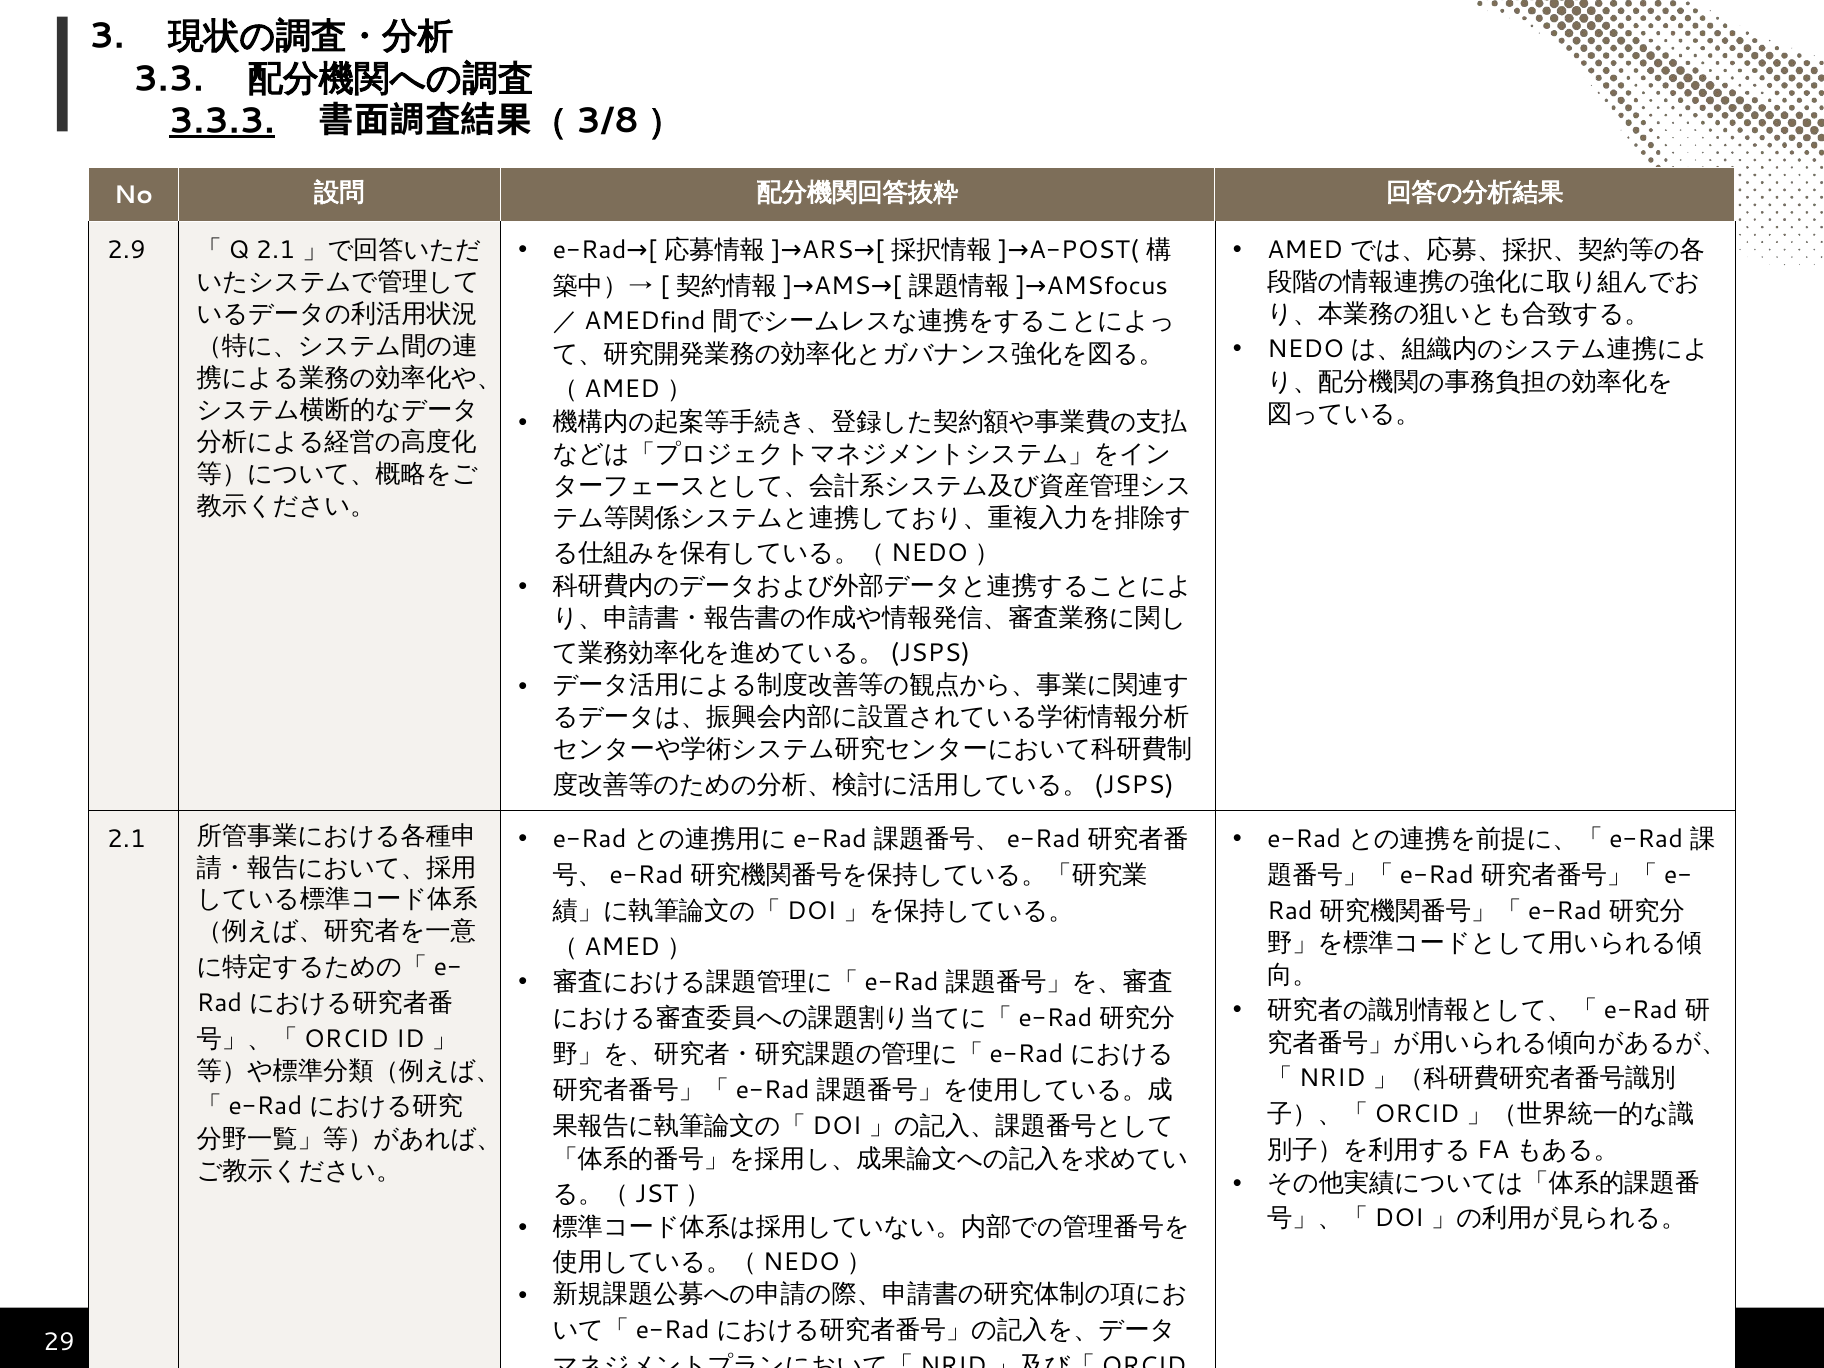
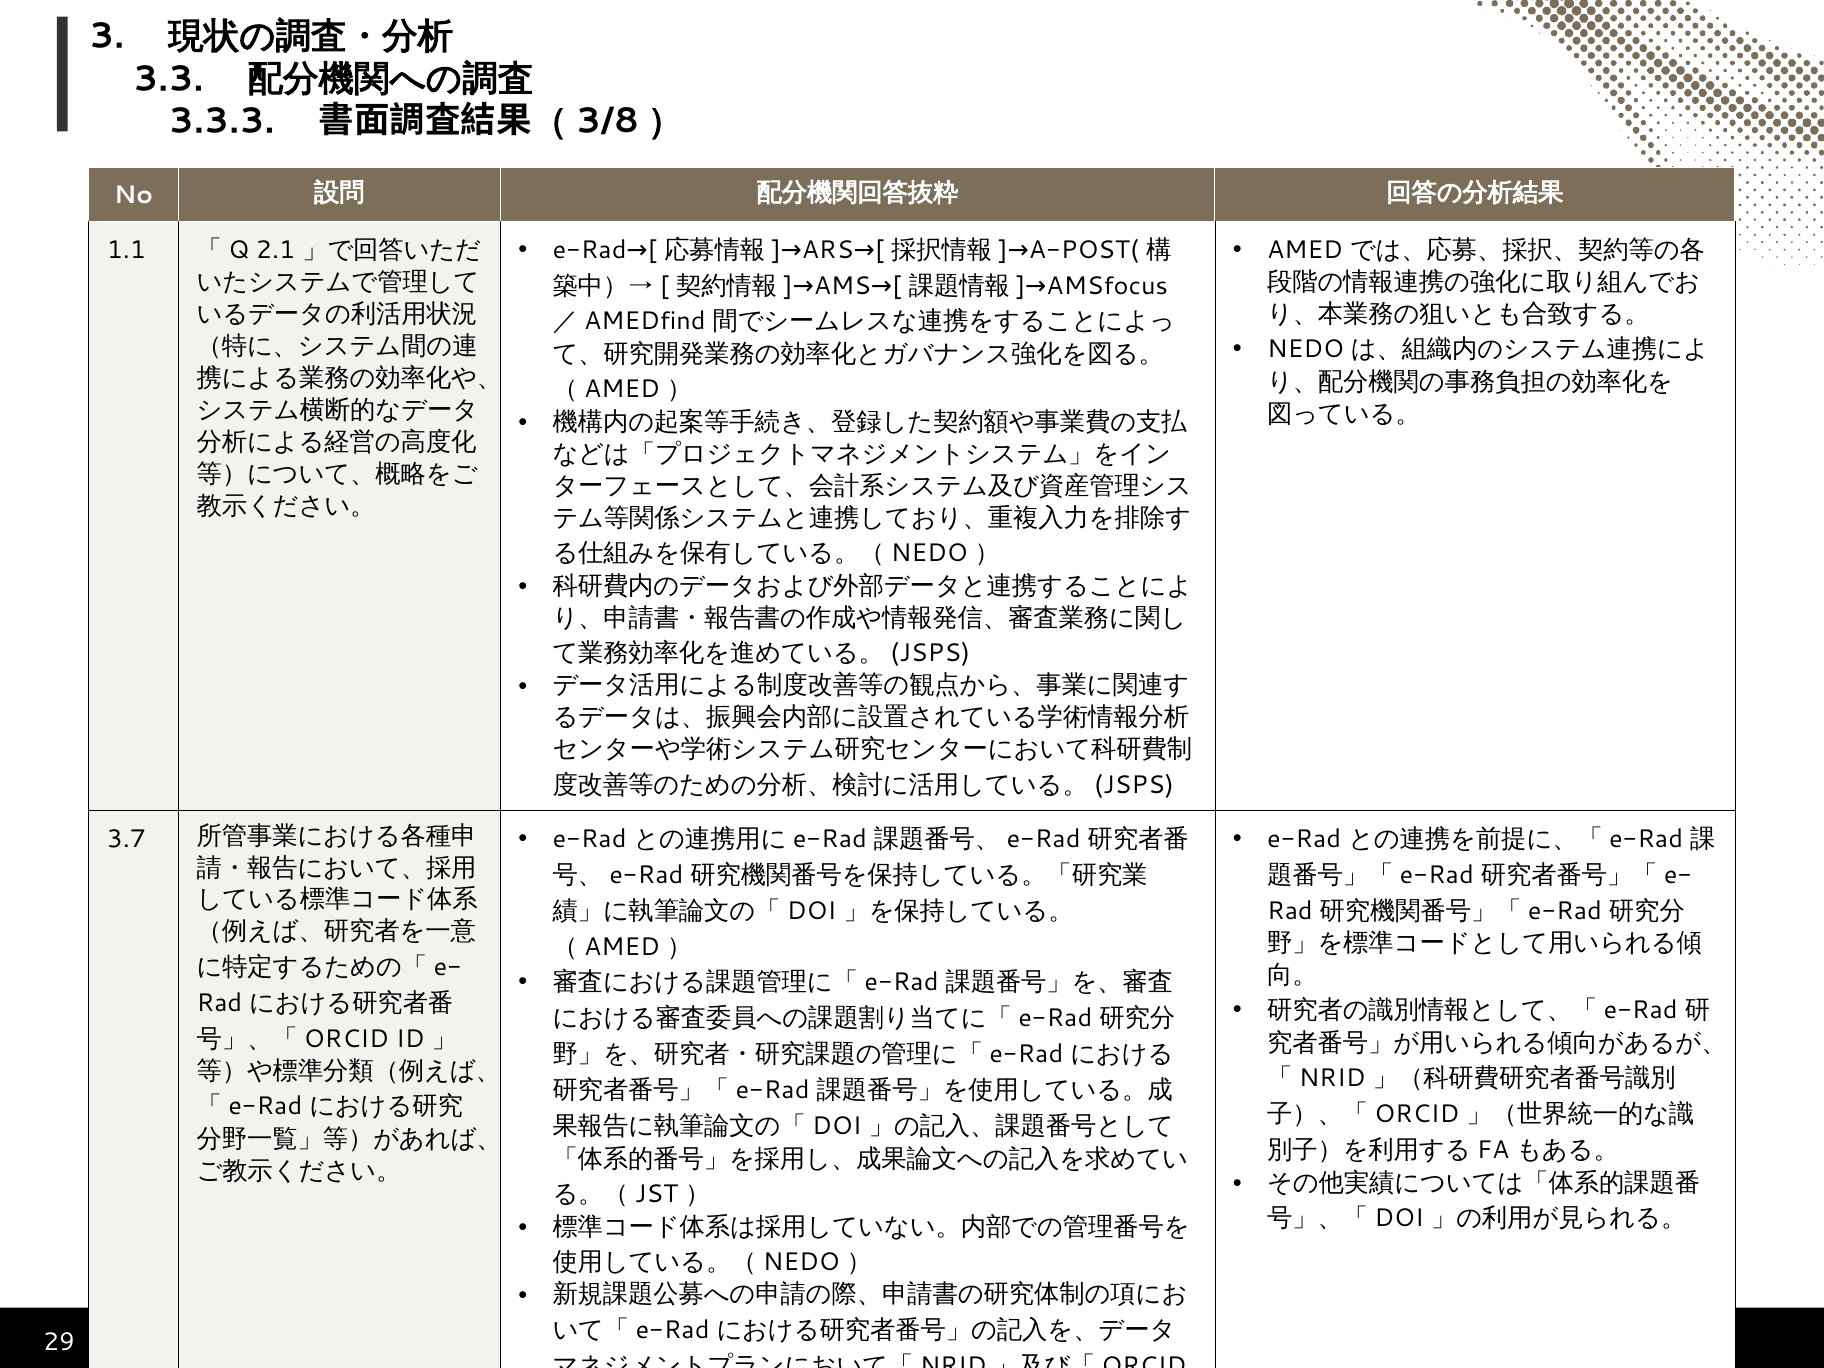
3.3.3 underline: present -> none
2.9: 2.9 -> 1.1
2.1 at (126, 839): 2.1 -> 3.7
